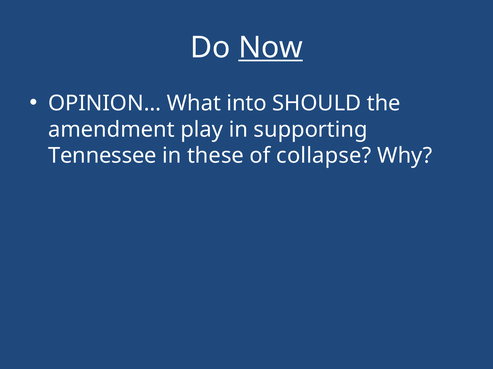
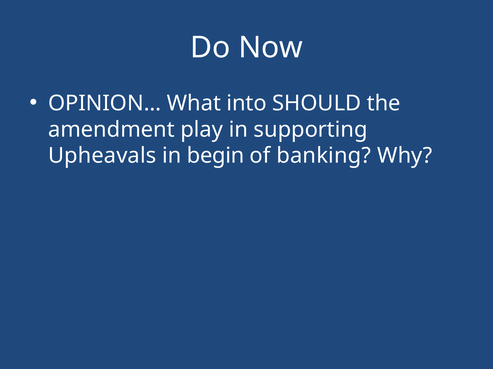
Now underline: present -> none
Tennessee: Tennessee -> Upheavals
these: these -> begin
collapse: collapse -> banking
